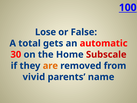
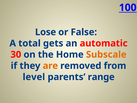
Subscale colour: red -> orange
vivid: vivid -> level
name: name -> range
